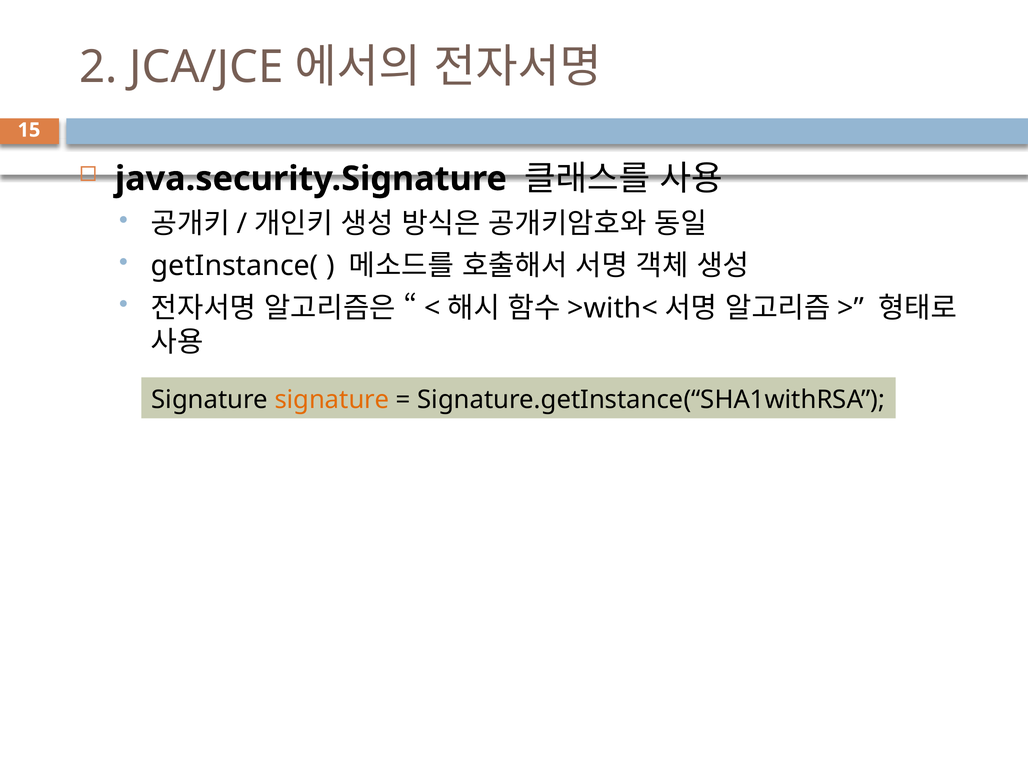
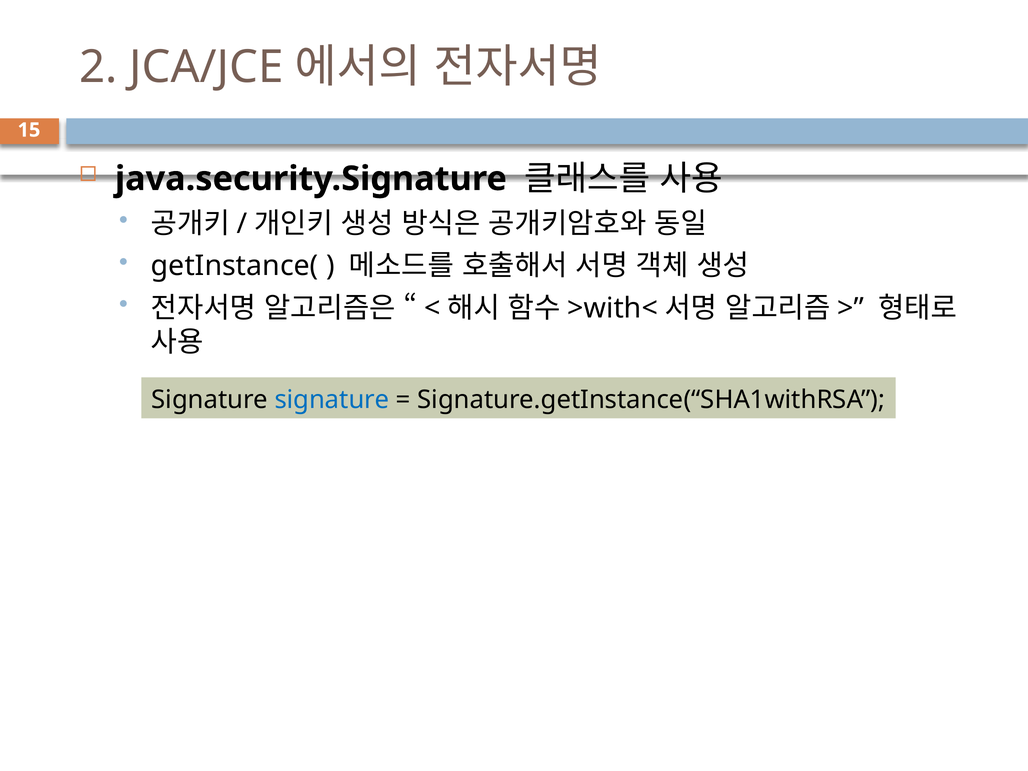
signature at (332, 400) colour: orange -> blue
